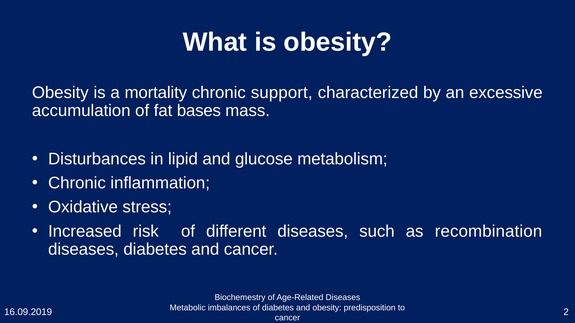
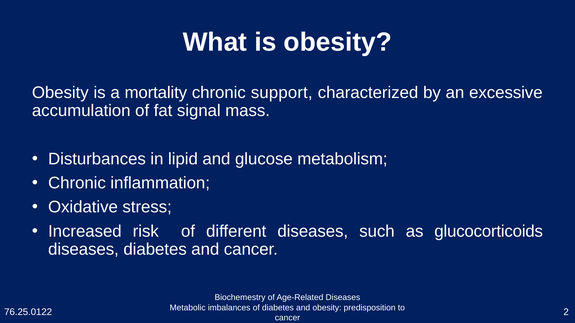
bases: bases -> signal
recombination: recombination -> glucocorticoids
16.09.2019: 16.09.2019 -> 76.25.0122
